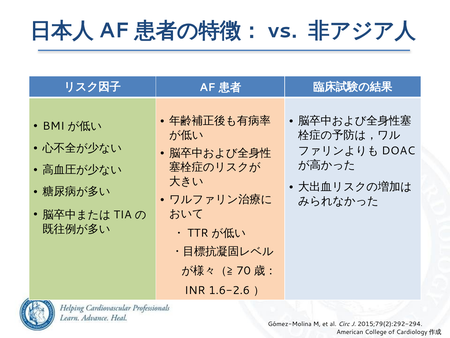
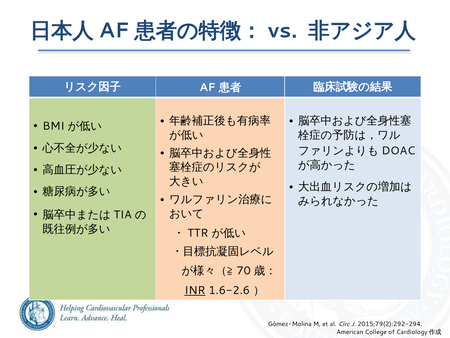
INR underline: none -> present
